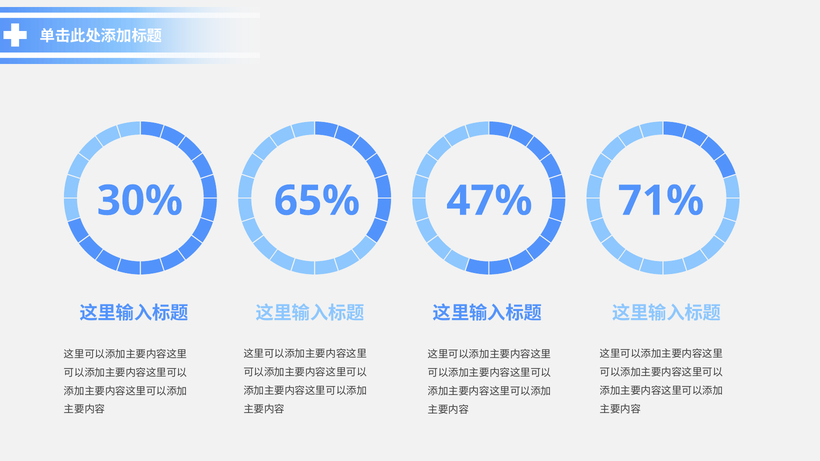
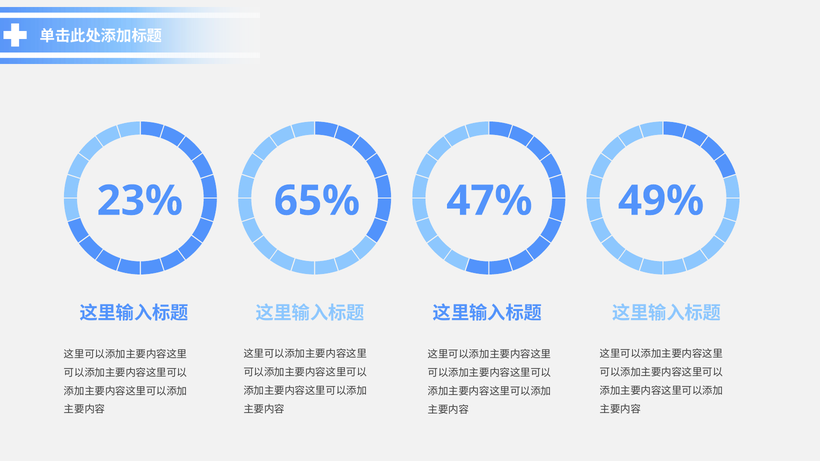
30%: 30% -> 23%
71%: 71% -> 49%
